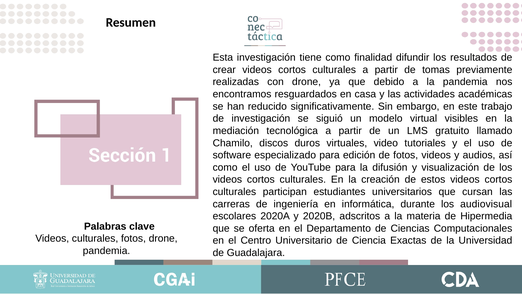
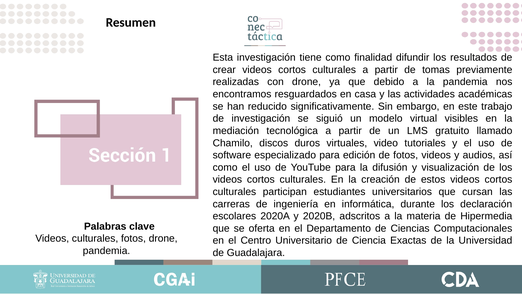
audiovisual: audiovisual -> declaración
